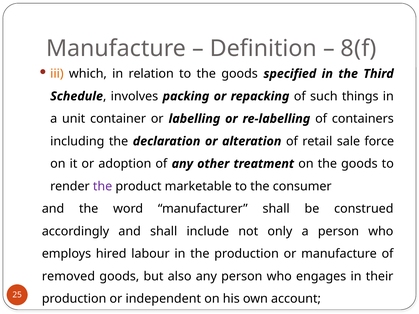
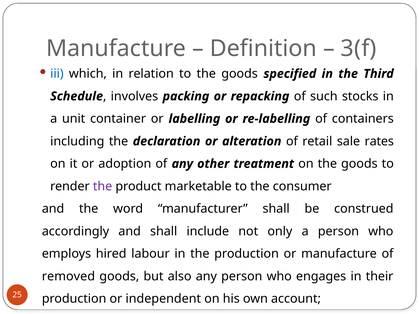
8(f: 8(f -> 3(f
iii colour: orange -> blue
things: things -> stocks
force: force -> rates
